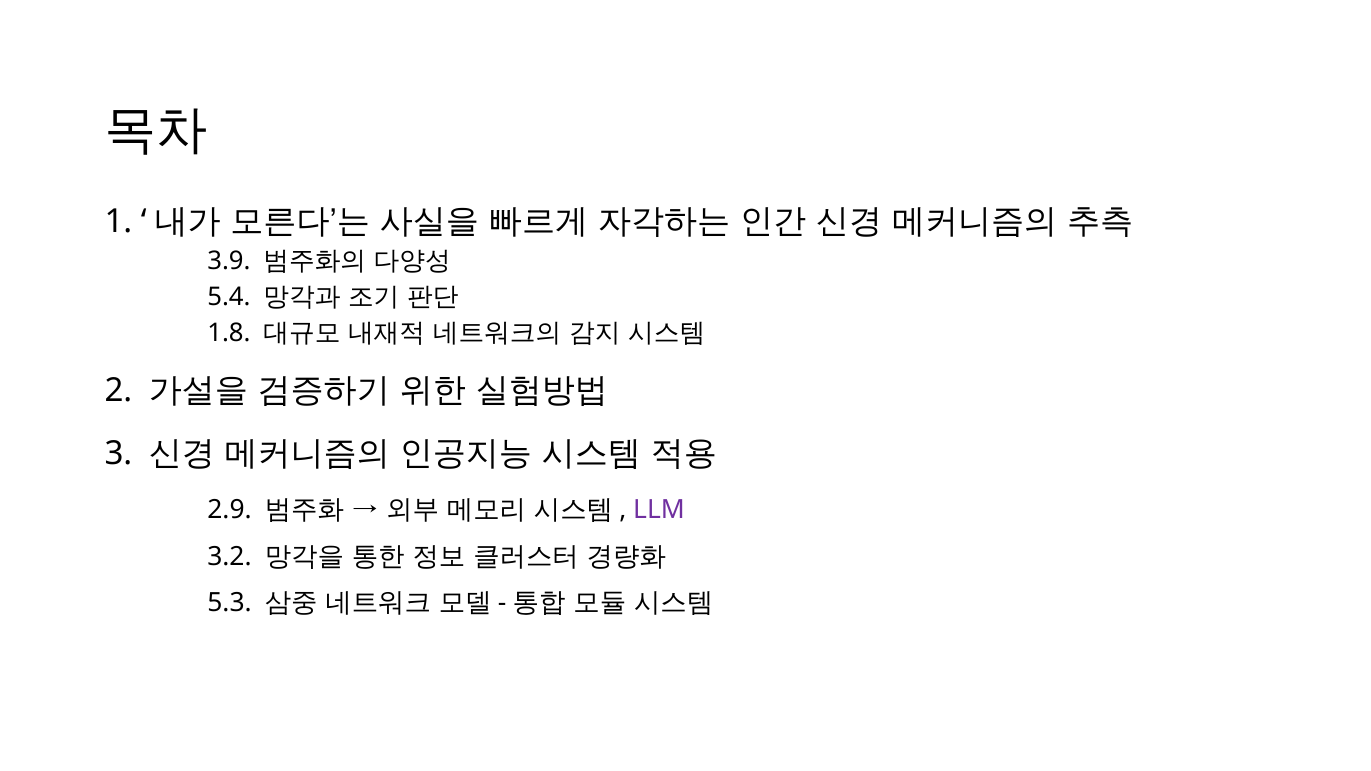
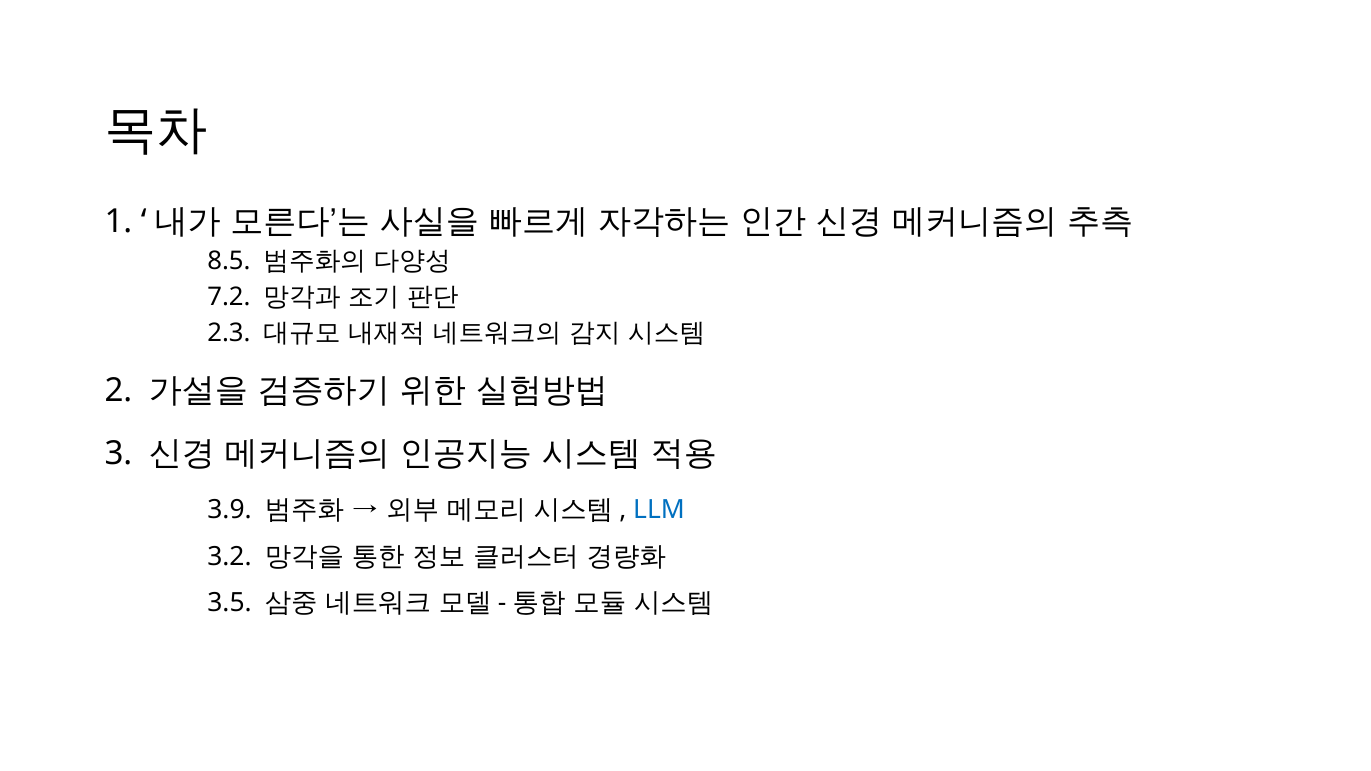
3.9: 3.9 -> 8.5
5.4: 5.4 -> 7.2
1.8: 1.8 -> 2.3
2.9: 2.9 -> 3.9
LLM colour: purple -> blue
5.3: 5.3 -> 3.5
